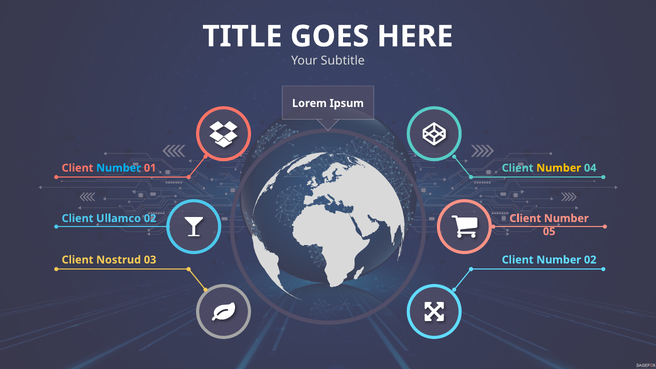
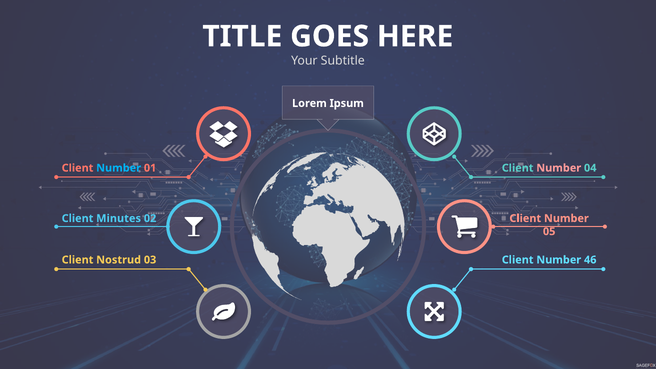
Number at (559, 168) colour: yellow -> pink
Ullamco: Ullamco -> Minutes
Number 02: 02 -> 46
